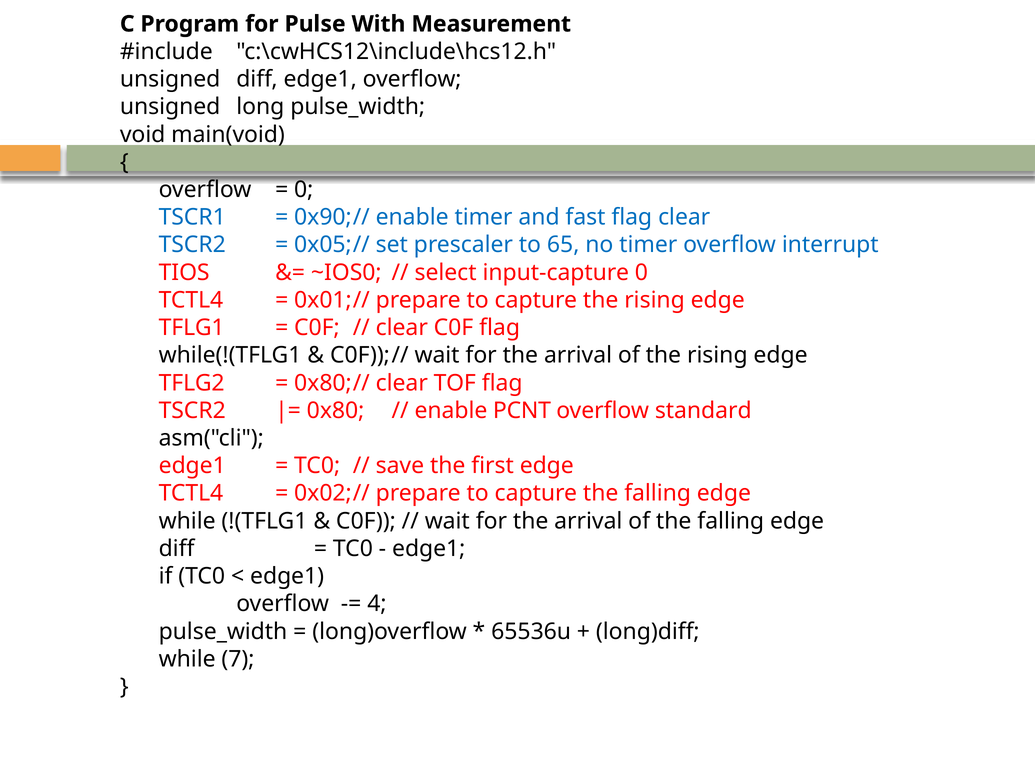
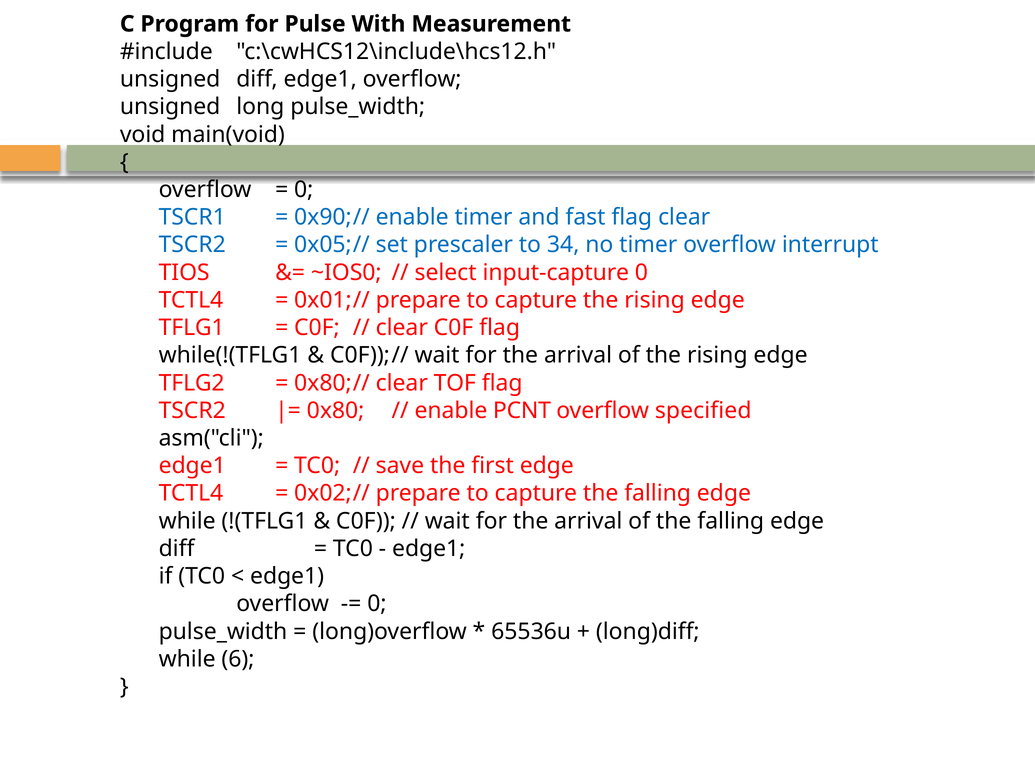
65: 65 -> 34
standard: standard -> specified
4 at (377, 603): 4 -> 0
7: 7 -> 6
